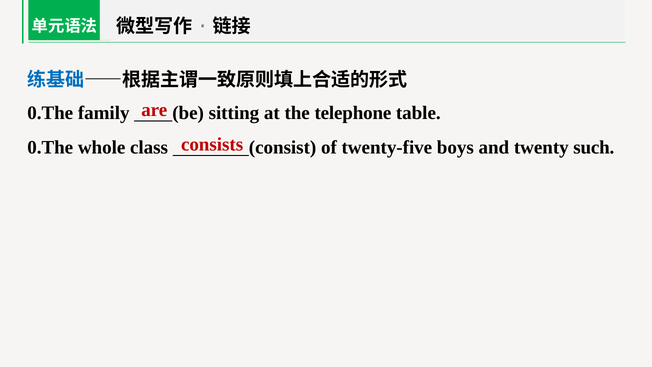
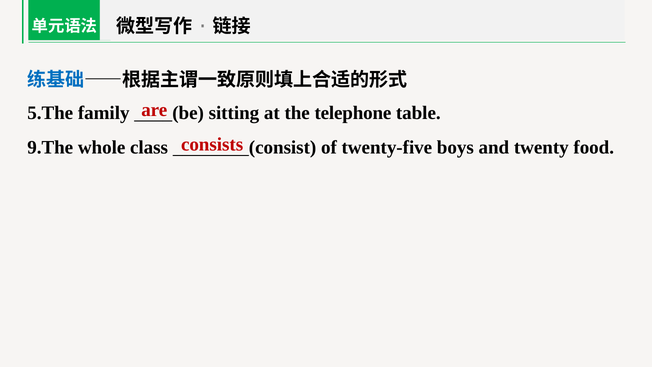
0.The at (50, 113): 0.The -> 5.The
0.The at (50, 147): 0.The -> 9.The
such: such -> food
